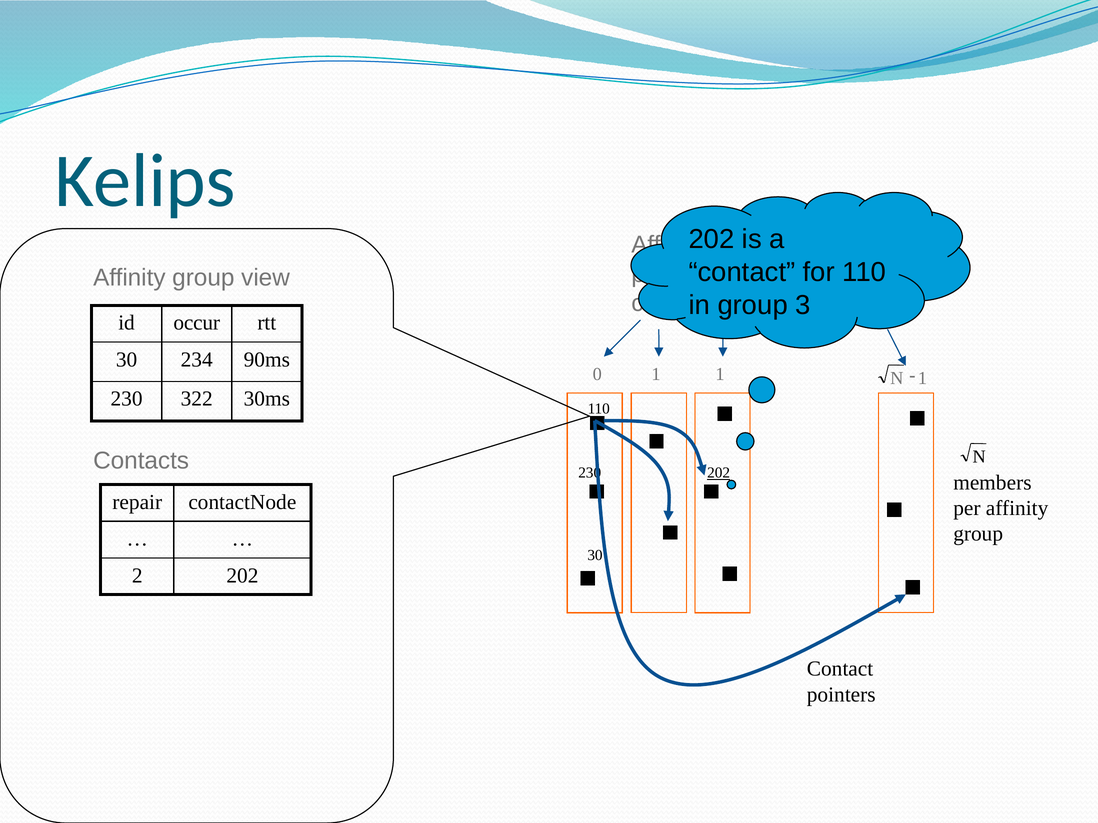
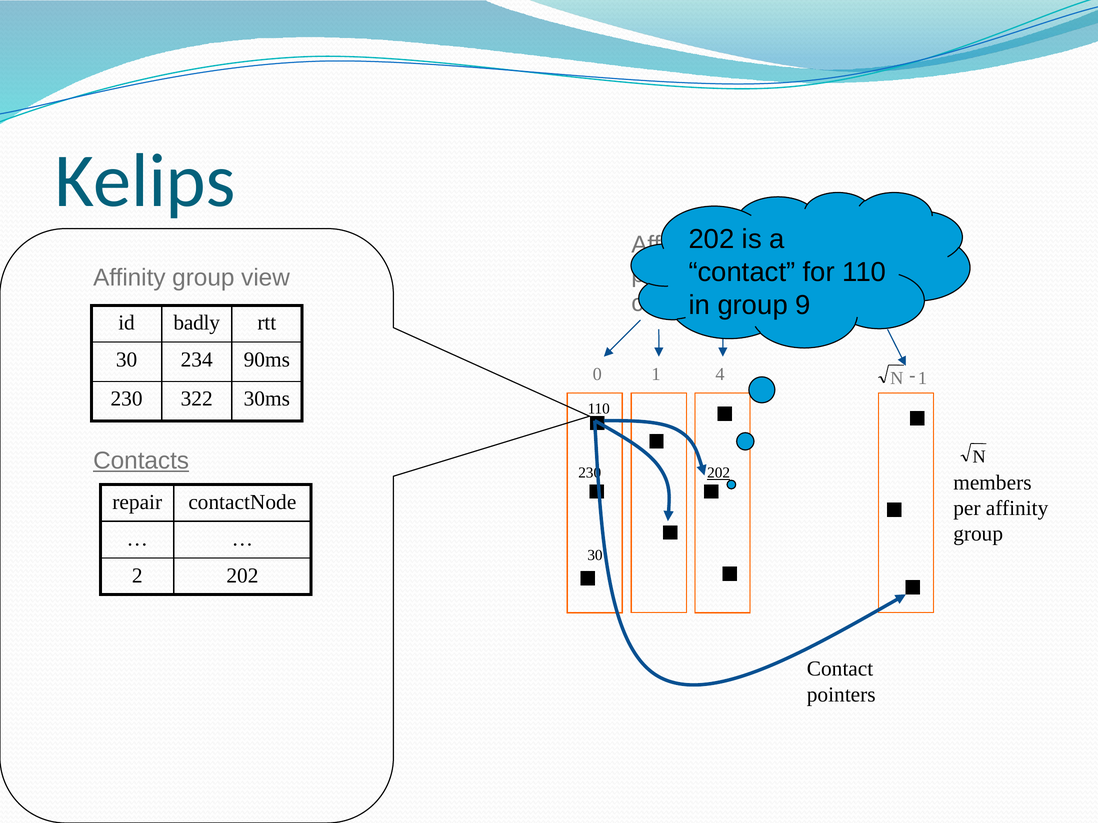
3: 3 -> 9
occur: occur -> badly
1 1: 1 -> 4
Contacts underline: none -> present
